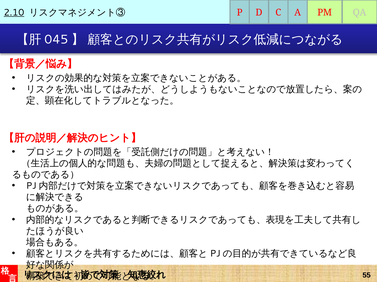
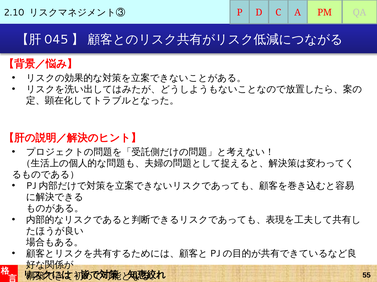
2.10 underline: present -> none
